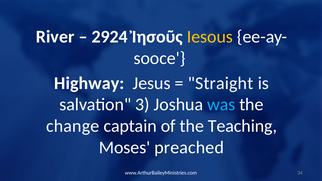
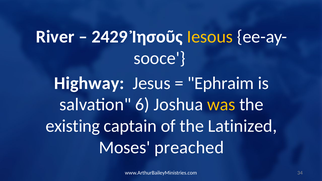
2924: 2924 -> 2429
Straight: Straight -> Ephraim
3: 3 -> 6
was colour: light blue -> yellow
change: change -> existing
Teaching: Teaching -> Latinized
